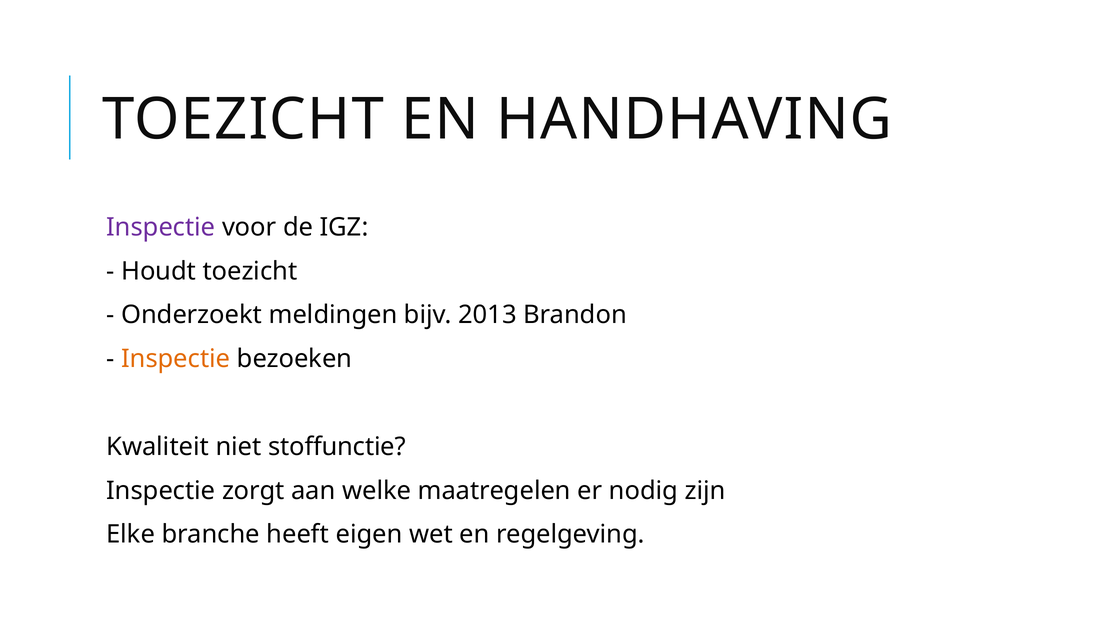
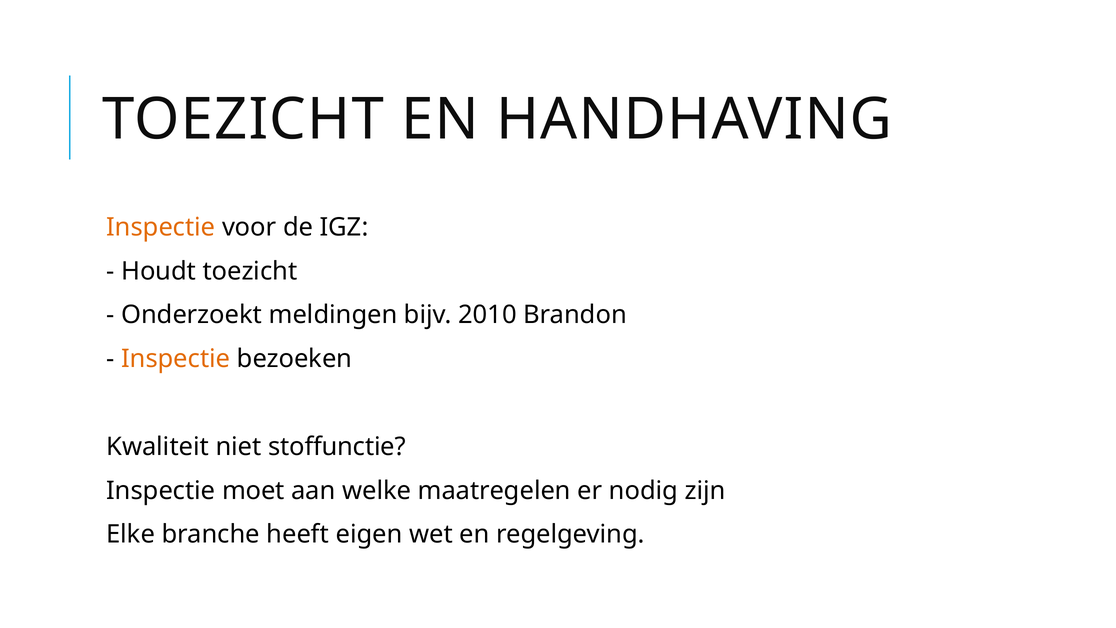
Inspectie at (161, 227) colour: purple -> orange
2013: 2013 -> 2010
zorgt: zorgt -> moet
